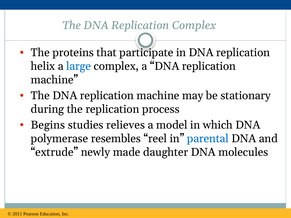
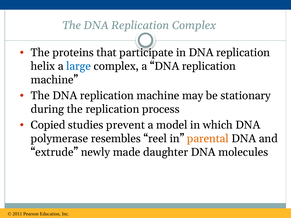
Begins: Begins -> Copied
relieves: relieves -> prevent
parental colour: blue -> orange
